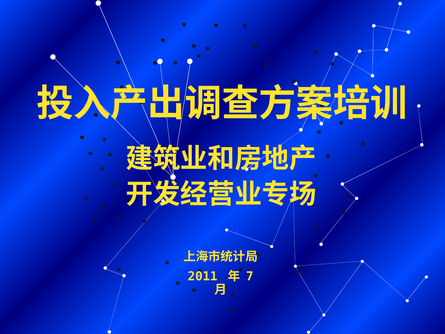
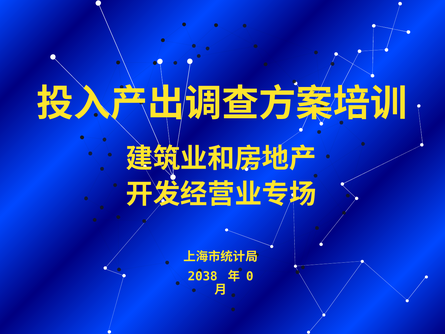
2011: 2011 -> 2038
7: 7 -> 0
